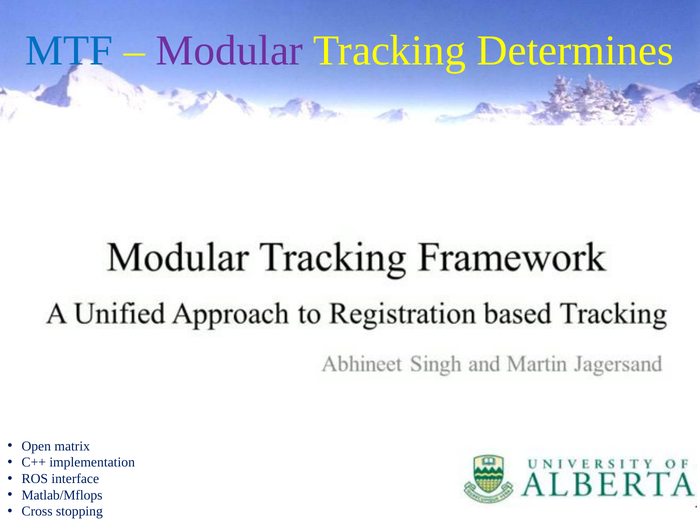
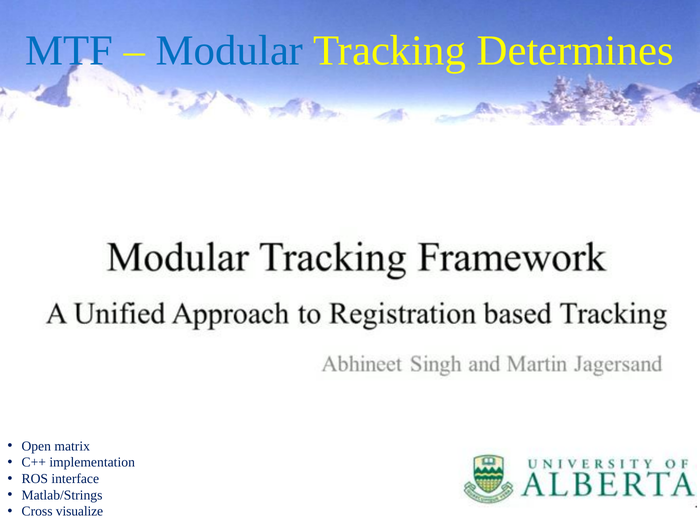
Modular colour: purple -> blue
Matlab/Mflops: Matlab/Mflops -> Matlab/Strings
stopping: stopping -> visualize
